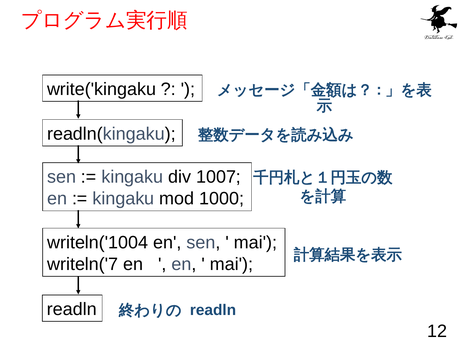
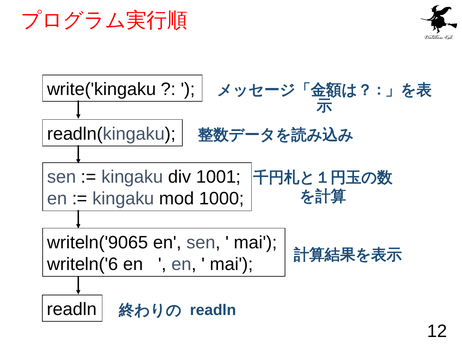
1007: 1007 -> 1001
writeln('1004: writeln('1004 -> writeln('9065
writeln('7: writeln('7 -> writeln('6
